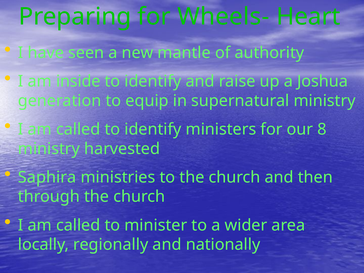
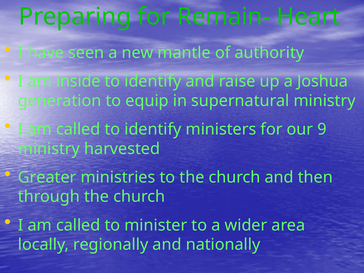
Wheels-: Wheels- -> Remain-
8: 8 -> 9
Saphira: Saphira -> Greater
